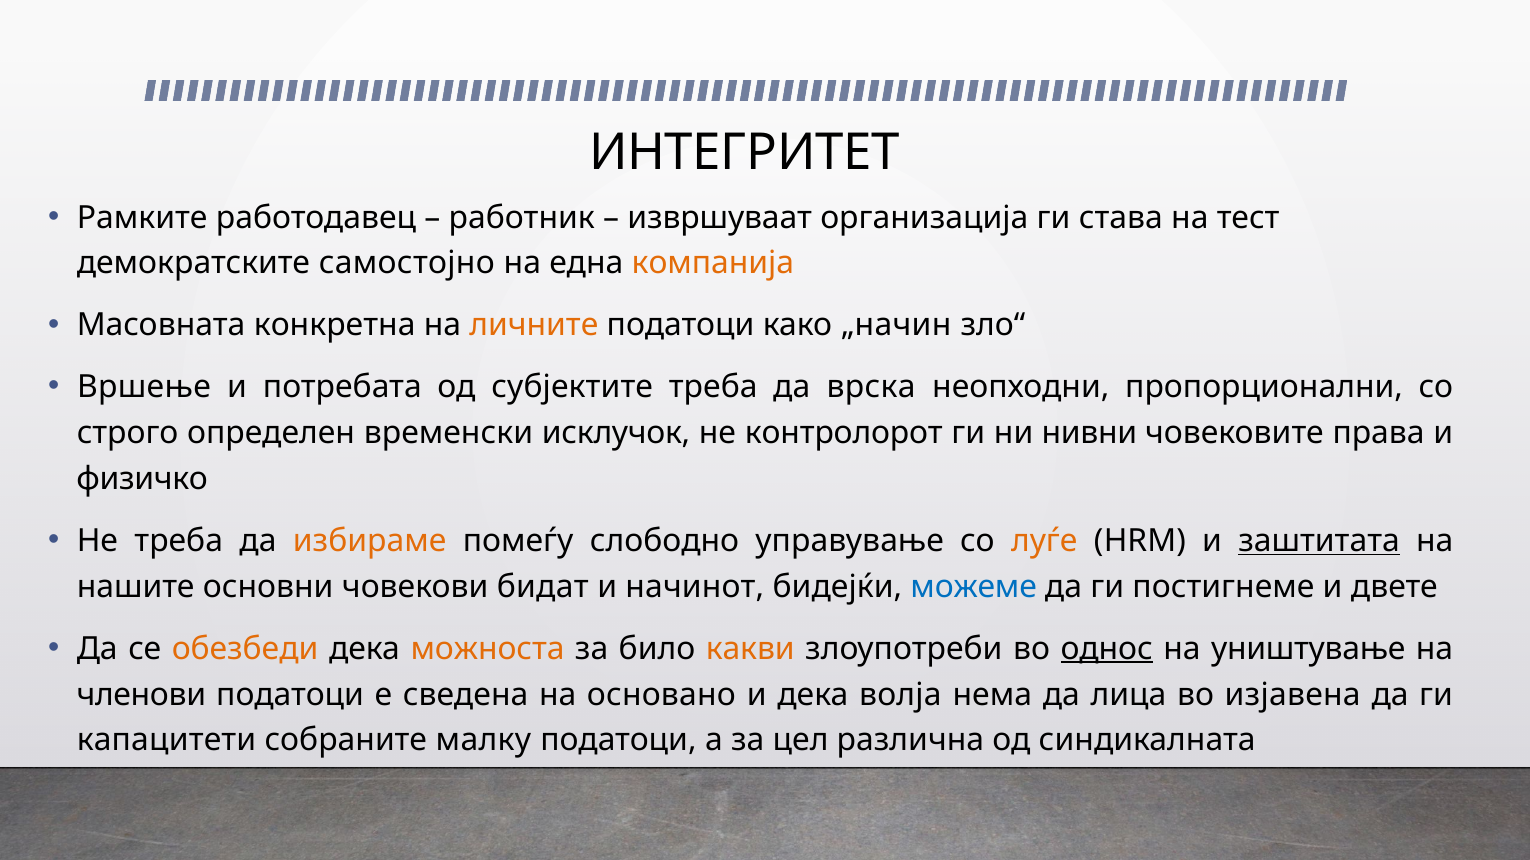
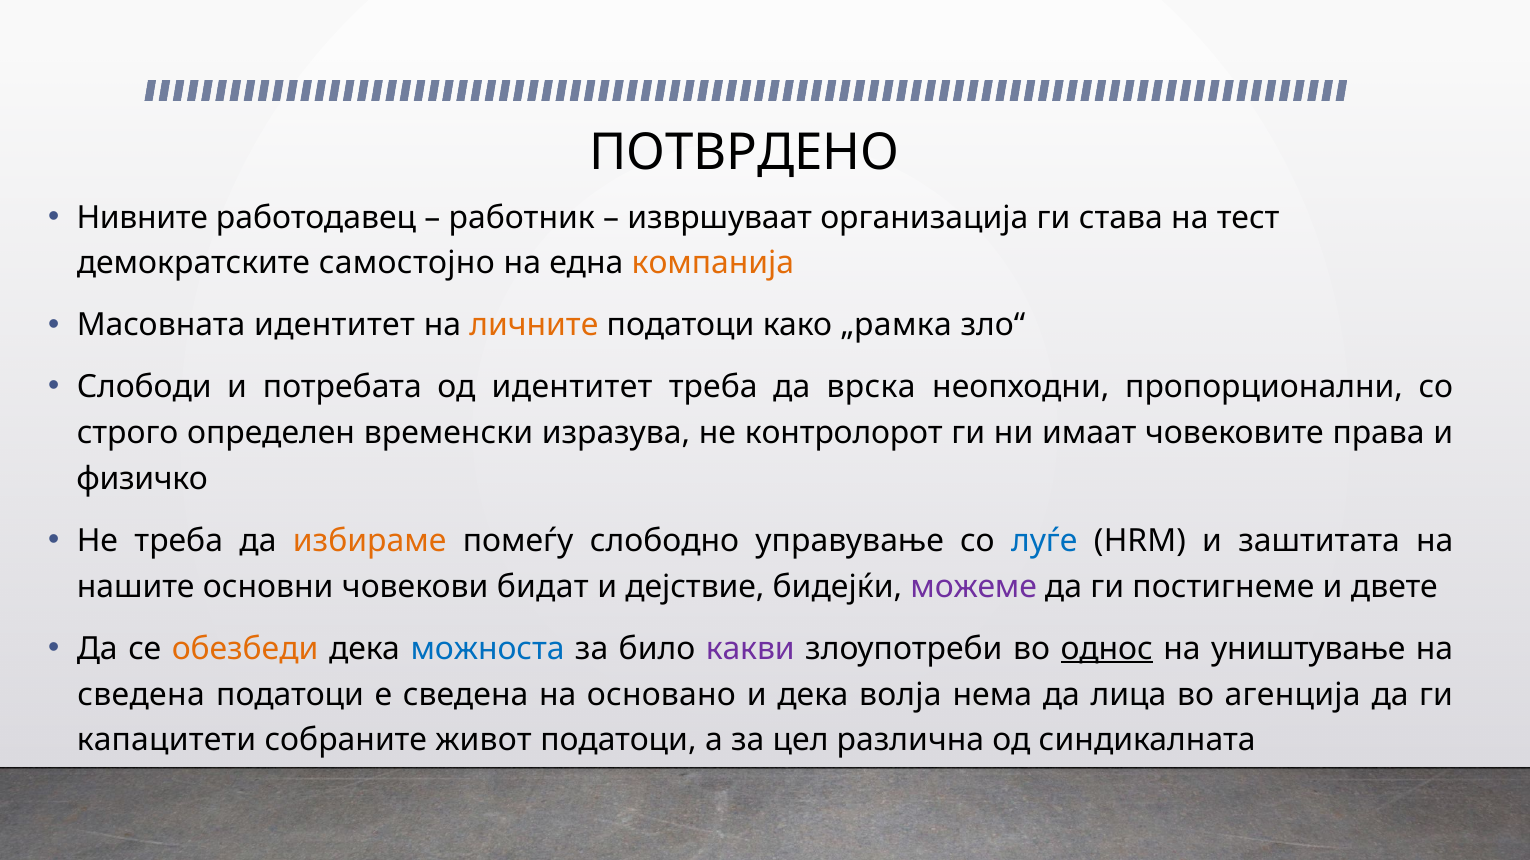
ИНТЕГРИТЕТ: ИНТЕГРИТЕТ -> ПОТВРДЕНО
Рамките: Рамките -> Нивните
Масовната конкретна: конкретна -> идентитет
„начин: „начин -> „рамка
Вршење: Вршење -> Слободи
од субјектите: субјектите -> идентитет
исклучок: исклучок -> изразува
нивни: нивни -> имаат
луѓе colour: orange -> blue
заштитата underline: present -> none
начинот: начинот -> дејствие
можеме colour: blue -> purple
можноста colour: orange -> blue
какви colour: orange -> purple
членови at (141, 695): членови -> сведена
изјавена: изјавена -> агенција
малку: малку -> живот
